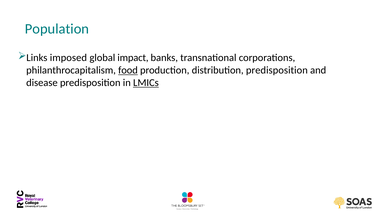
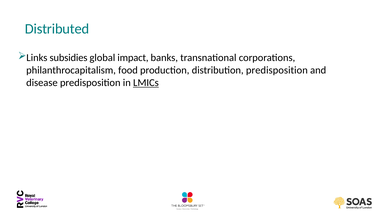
Population: Population -> Distributed
imposed: imposed -> subsidies
food underline: present -> none
